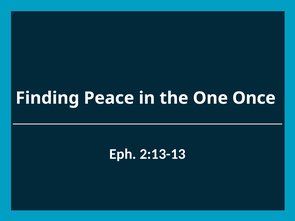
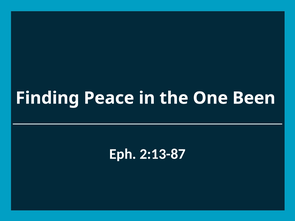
Once: Once -> Been
2:13-13: 2:13-13 -> 2:13-87
